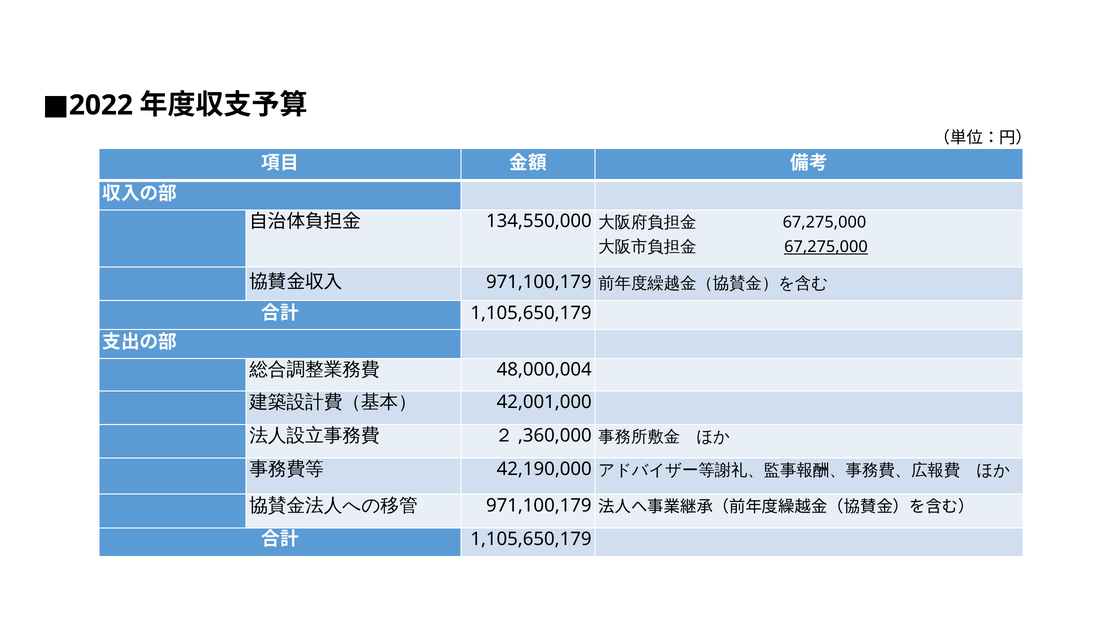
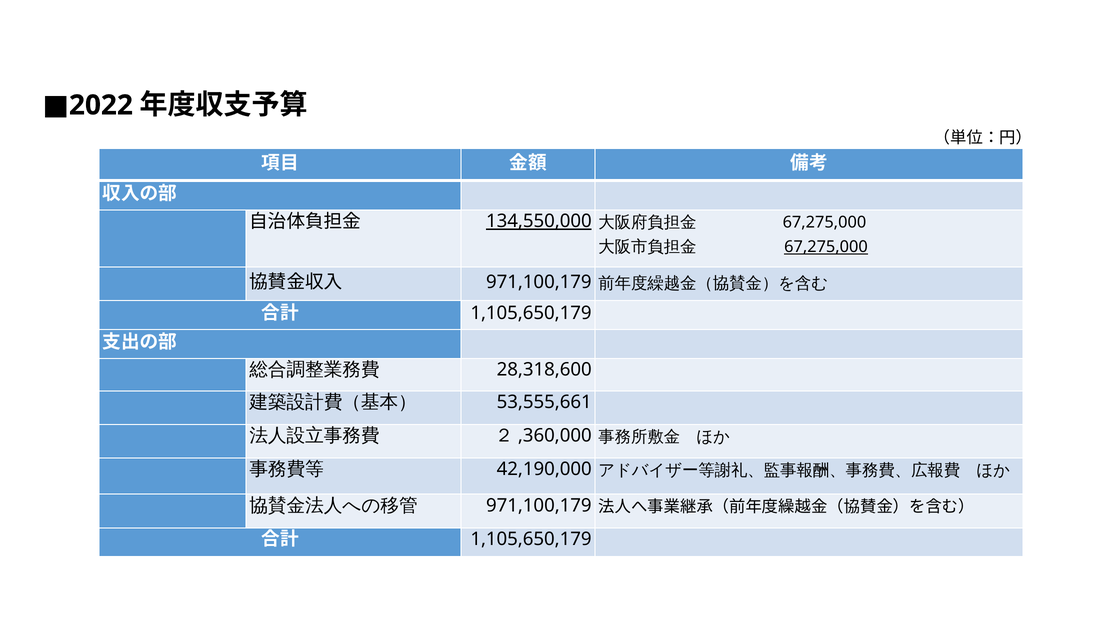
134,550,000 underline: none -> present
48,000,004: 48,000,004 -> 28,318,600
42,001,000: 42,001,000 -> 53,555,661
